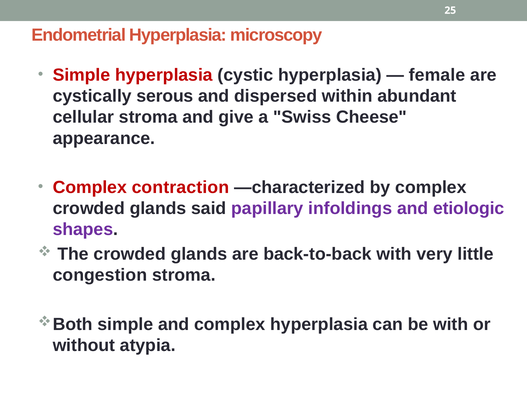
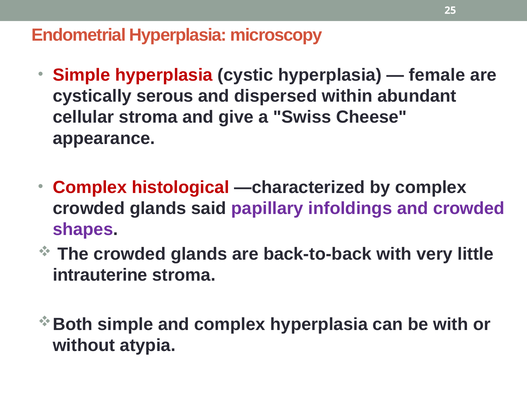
contraction: contraction -> histological
and etiologic: etiologic -> crowded
congestion: congestion -> intrauterine
